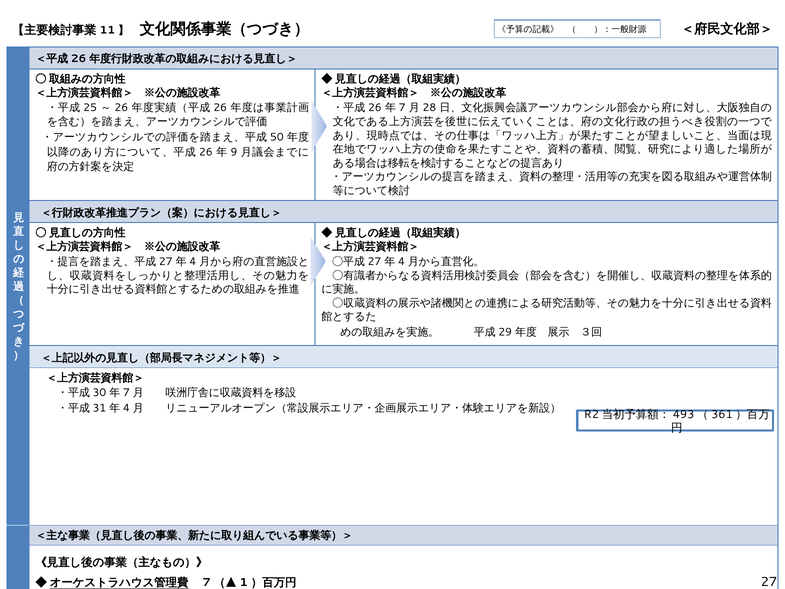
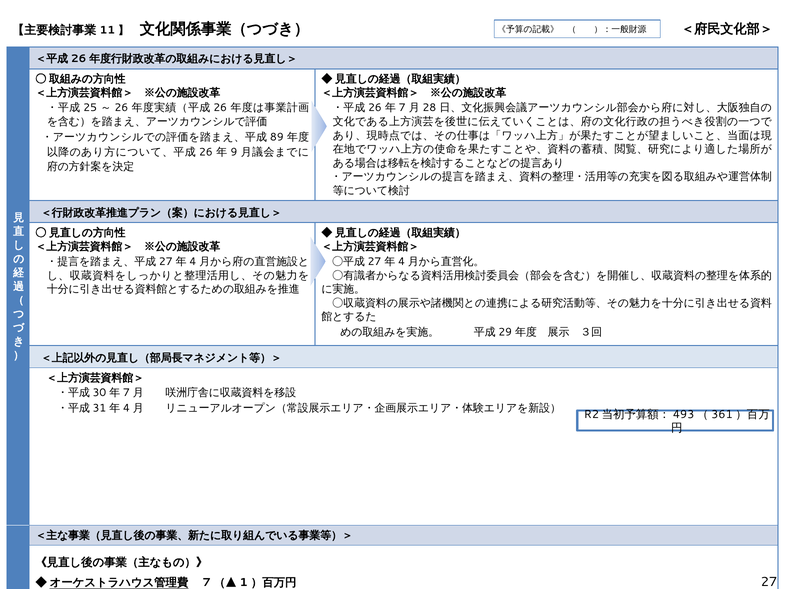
50: 50 -> 89
